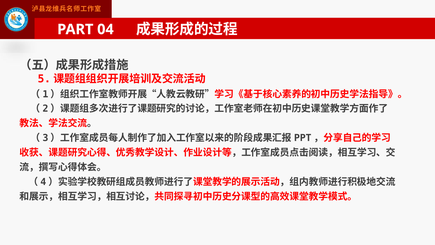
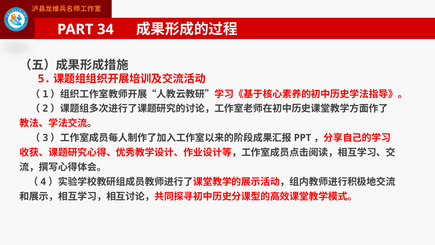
04: 04 -> 34
